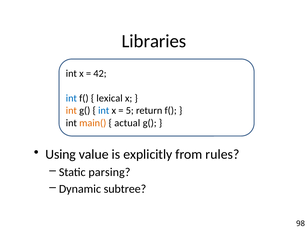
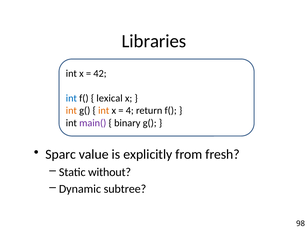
int at (104, 111) colour: blue -> orange
5: 5 -> 4
main( colour: orange -> purple
actual: actual -> binary
Using: Using -> Sparc
rules: rules -> fresh
parsing: parsing -> without
